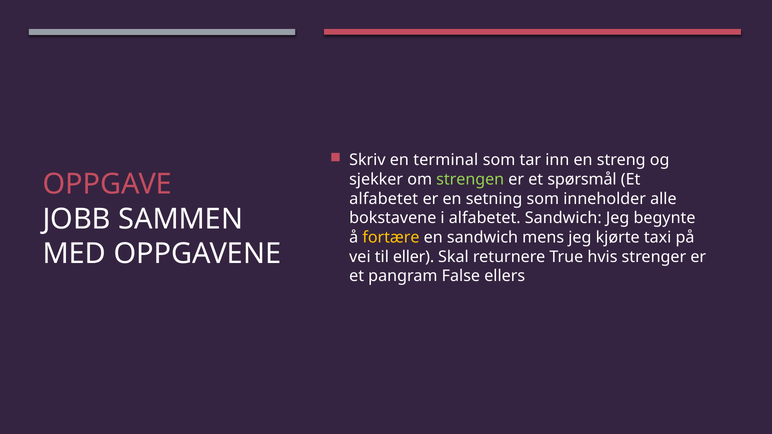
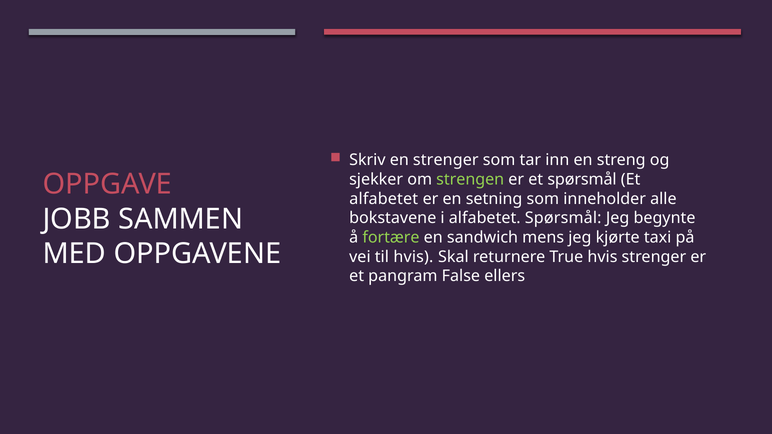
en terminal: terminal -> strenger
alfabetet Sandwich: Sandwich -> Spørsmål
fortære colour: yellow -> light green
til eller: eller -> hvis
